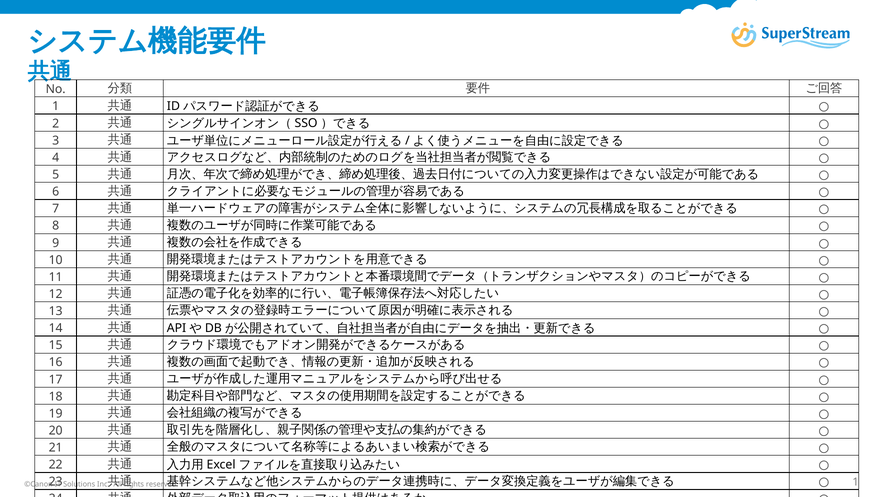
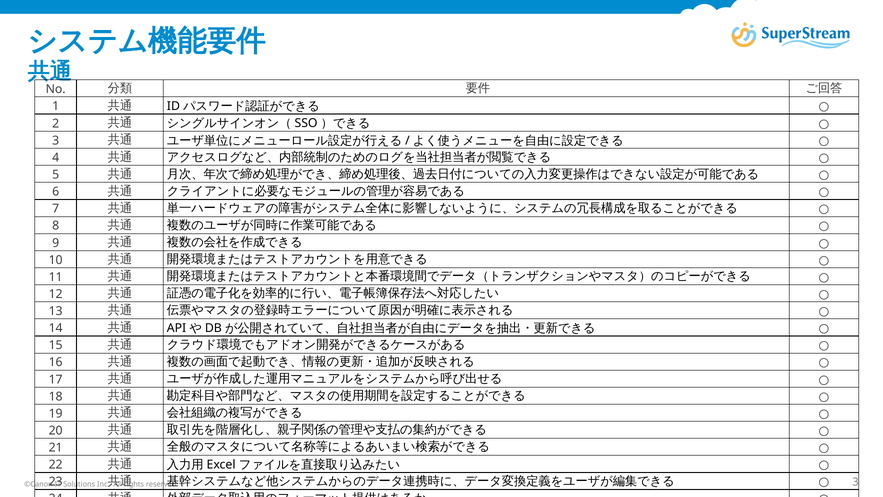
reserved 1: 1 -> 3
